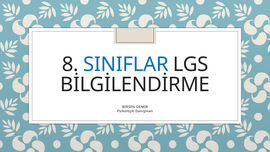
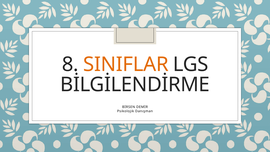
SINIFLAR colour: blue -> orange
